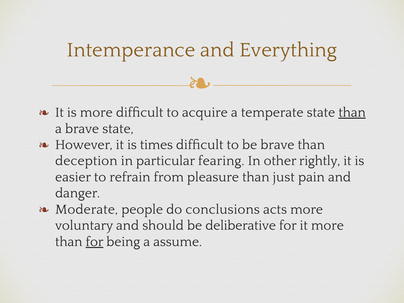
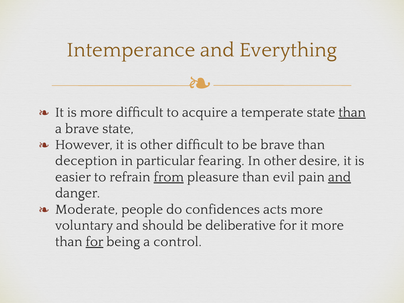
is times: times -> other
rightly: rightly -> desire
from underline: none -> present
just: just -> evil
and at (339, 177) underline: none -> present
conclusions: conclusions -> confidences
assume: assume -> control
